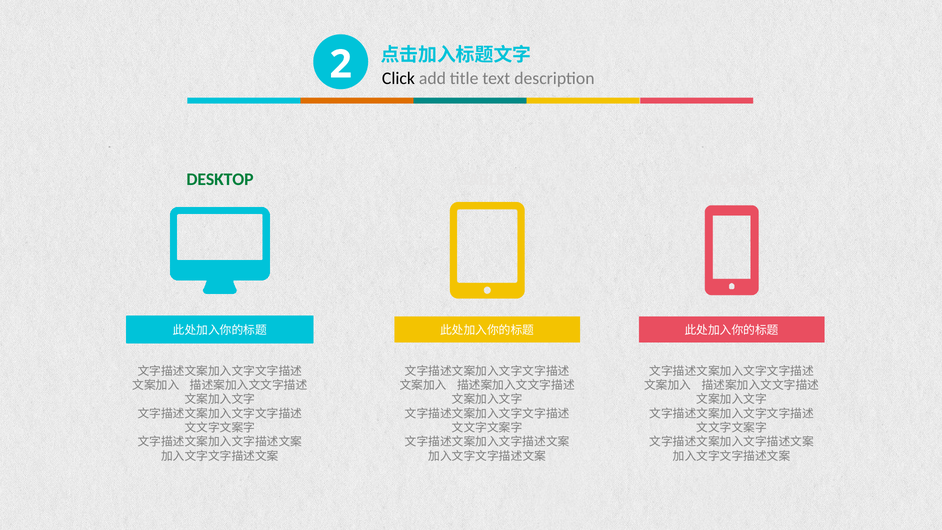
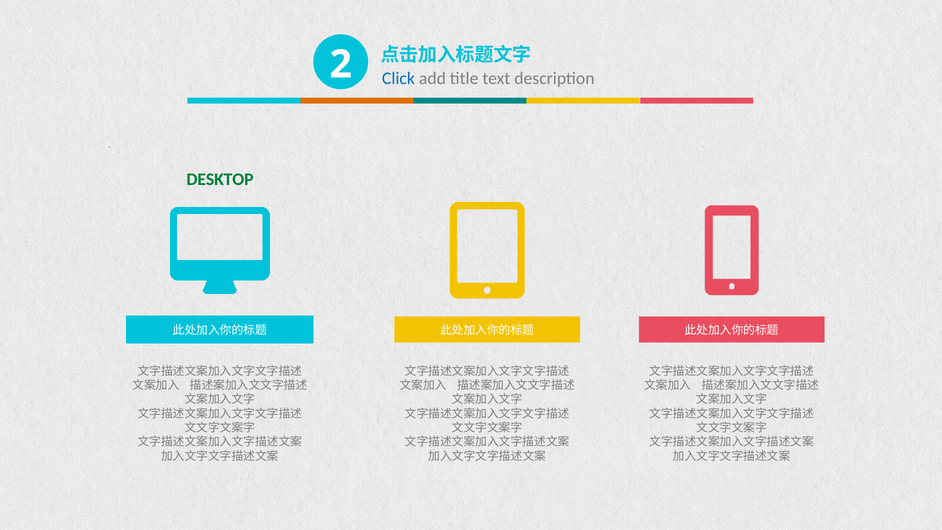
Click colour: black -> blue
